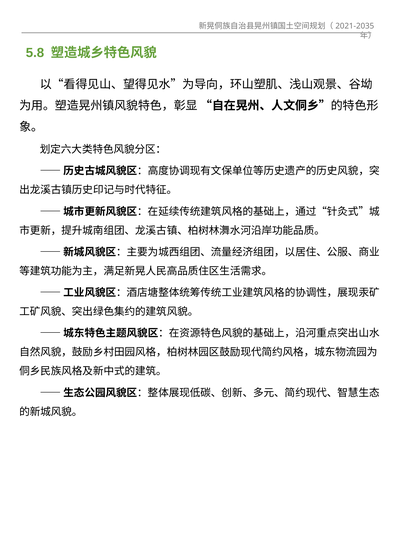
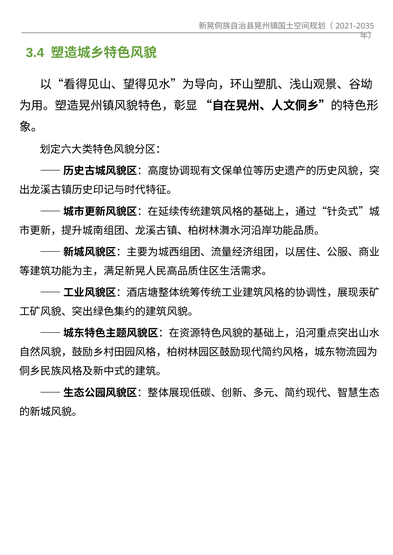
5.8: 5.8 -> 3.4
